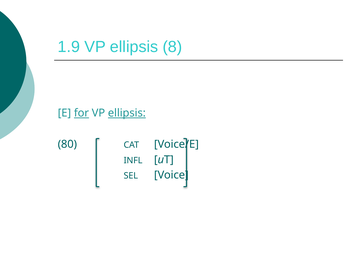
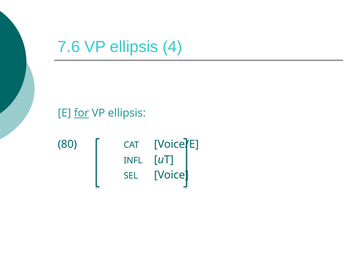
1.9: 1.9 -> 7.6
8: 8 -> 4
ellipsis at (127, 113) underline: present -> none
